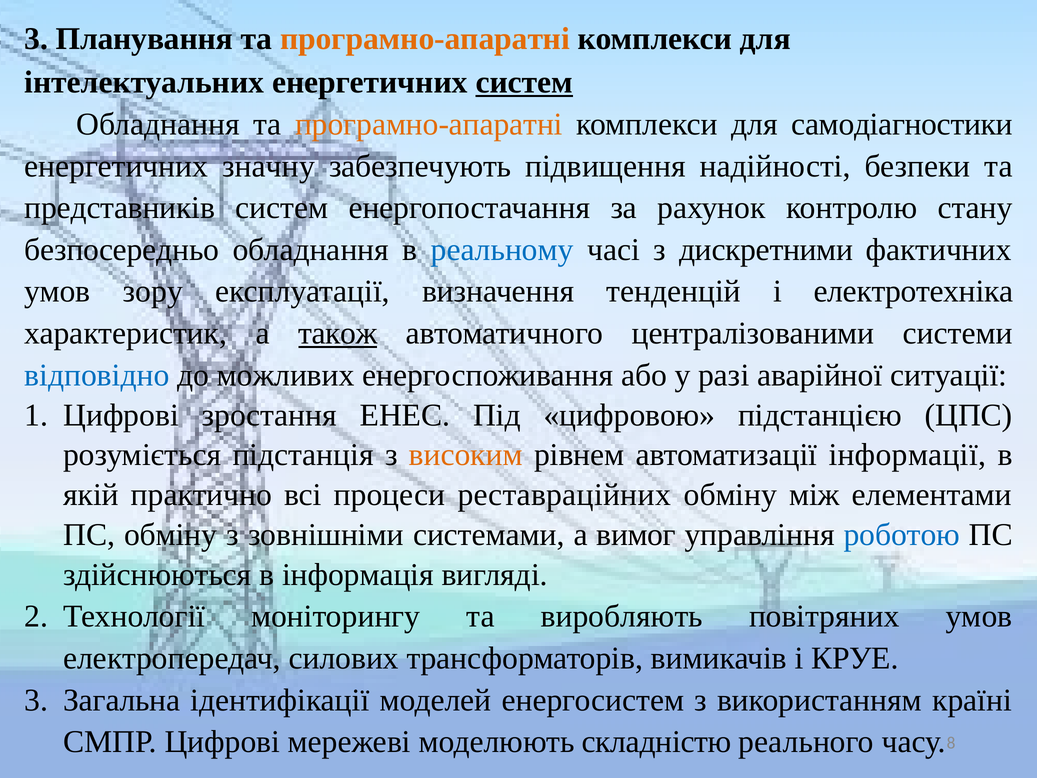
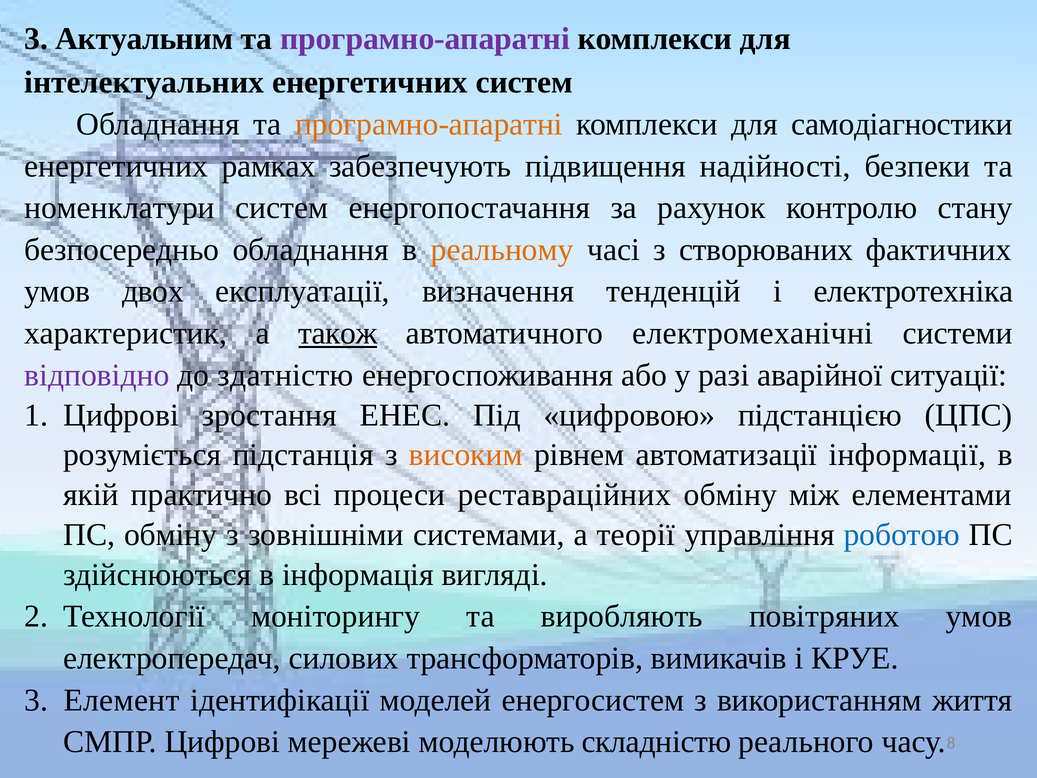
Планування: Планування -> Актуальним
програмно-апаратні at (425, 39) colour: orange -> purple
систем at (524, 82) underline: present -> none
значну: значну -> рамках
представників: представників -> номенклатури
реальному colour: blue -> orange
дискретними: дискретними -> створюваних
зору: зору -> двох
централізованими: централізованими -> електромеханічні
відповідно colour: blue -> purple
можливих: можливих -> здатністю
вимог: вимог -> теорії
Загальна: Загальна -> Елемент
країні: країні -> життя
